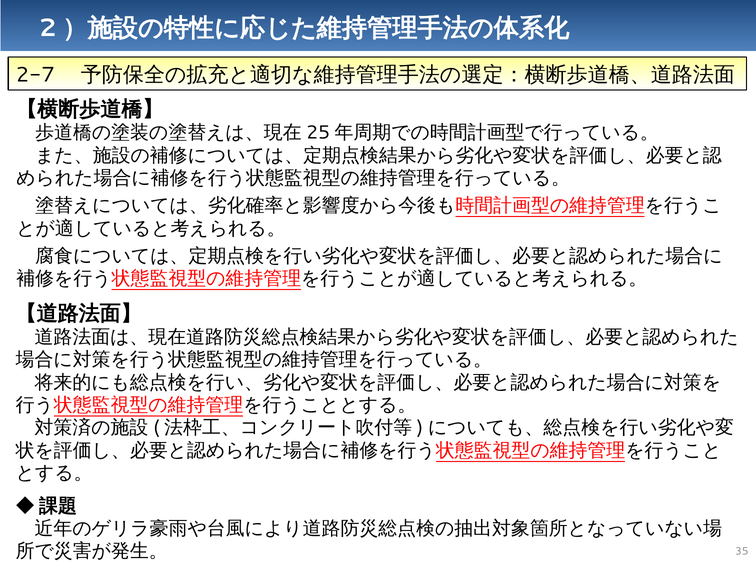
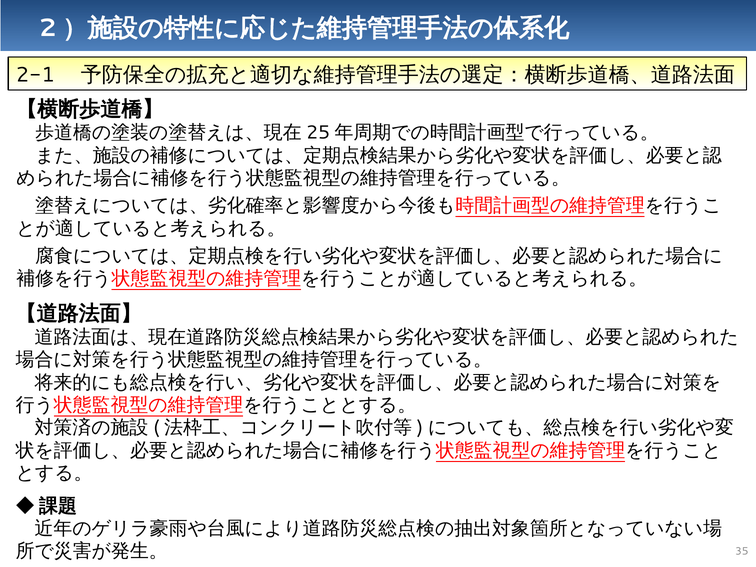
2-7: 2-7 -> 2-1
